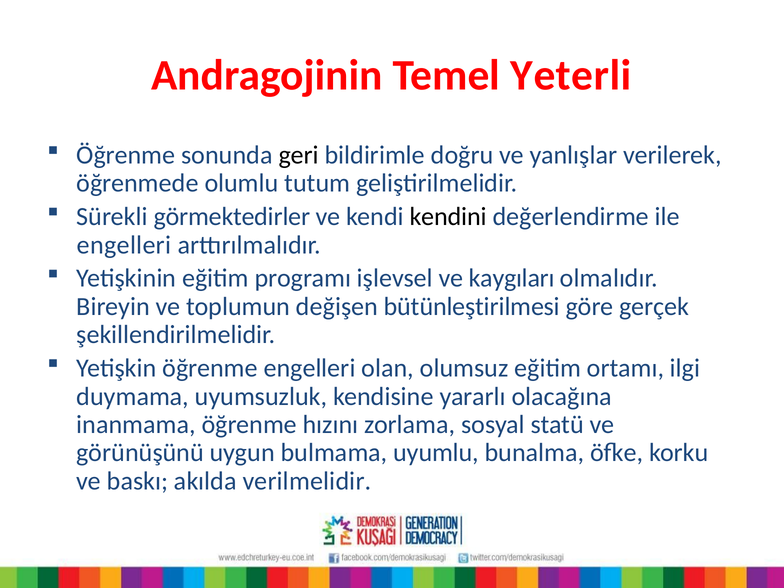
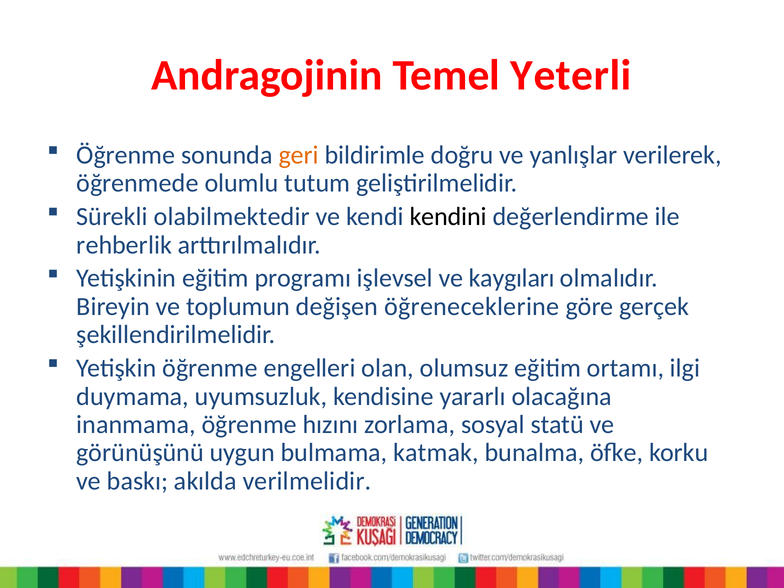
geri colour: black -> orange
görmektedirler: görmektedirler -> olabilmektedir
engelleri at (124, 245): engelleri -> rehberlik
bütünleştirilmesi: bütünleştirilmesi -> öğreneceklerine
uyumlu: uyumlu -> katmak
